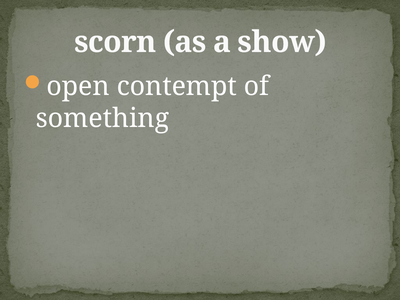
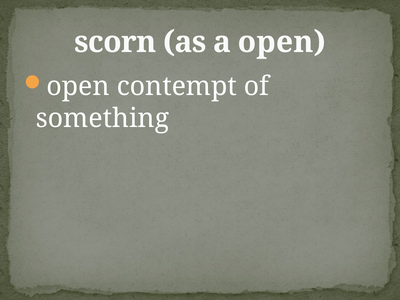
a show: show -> open
